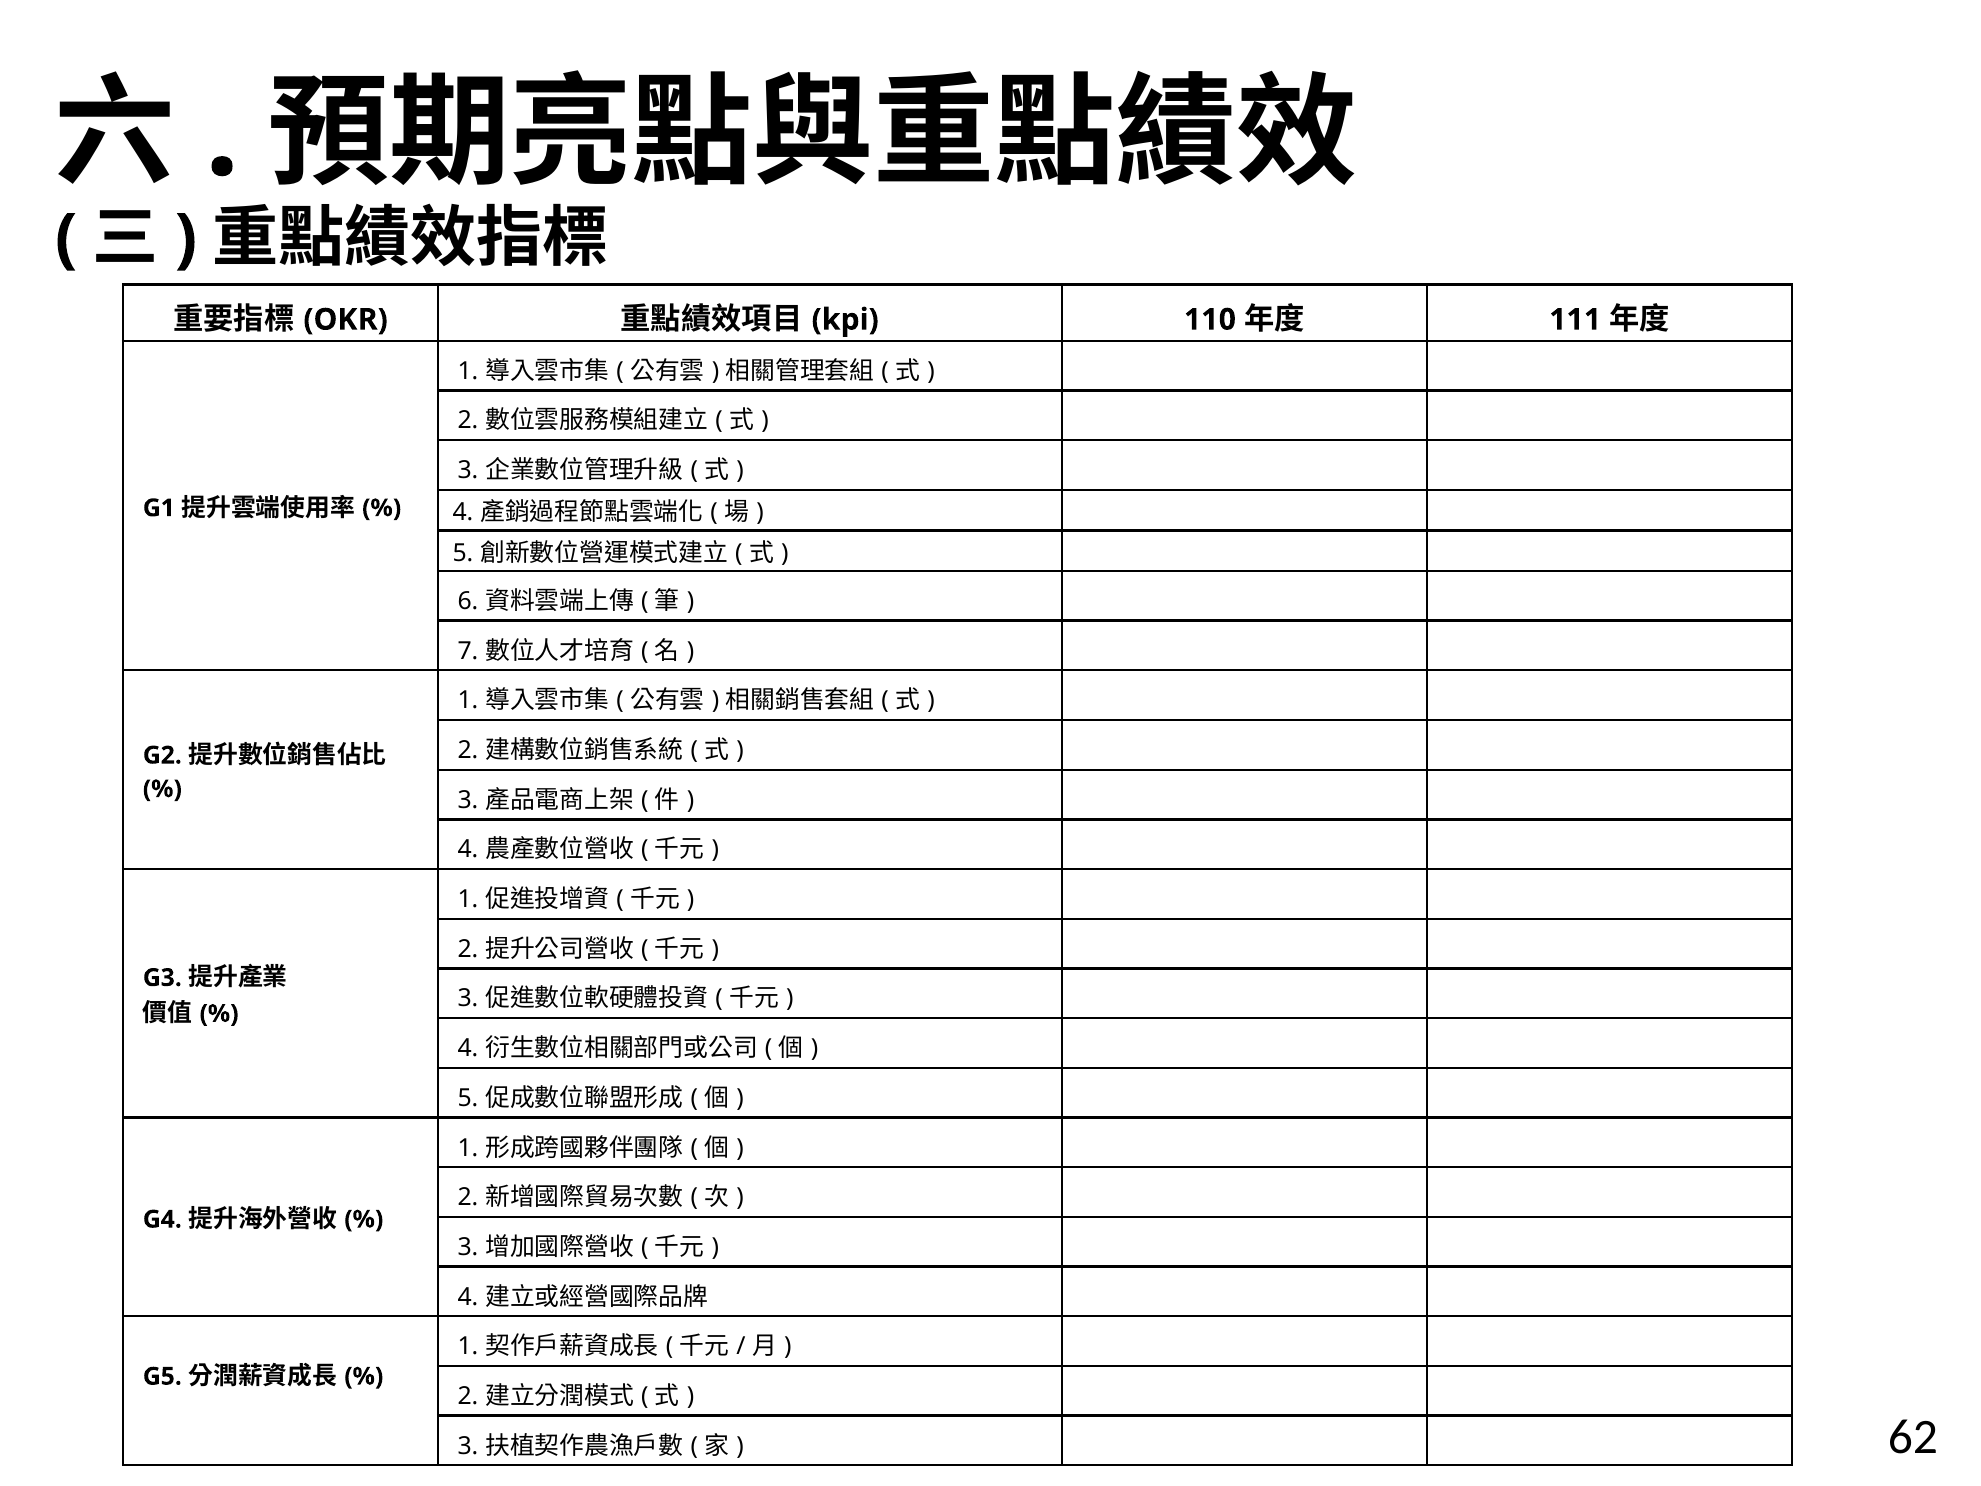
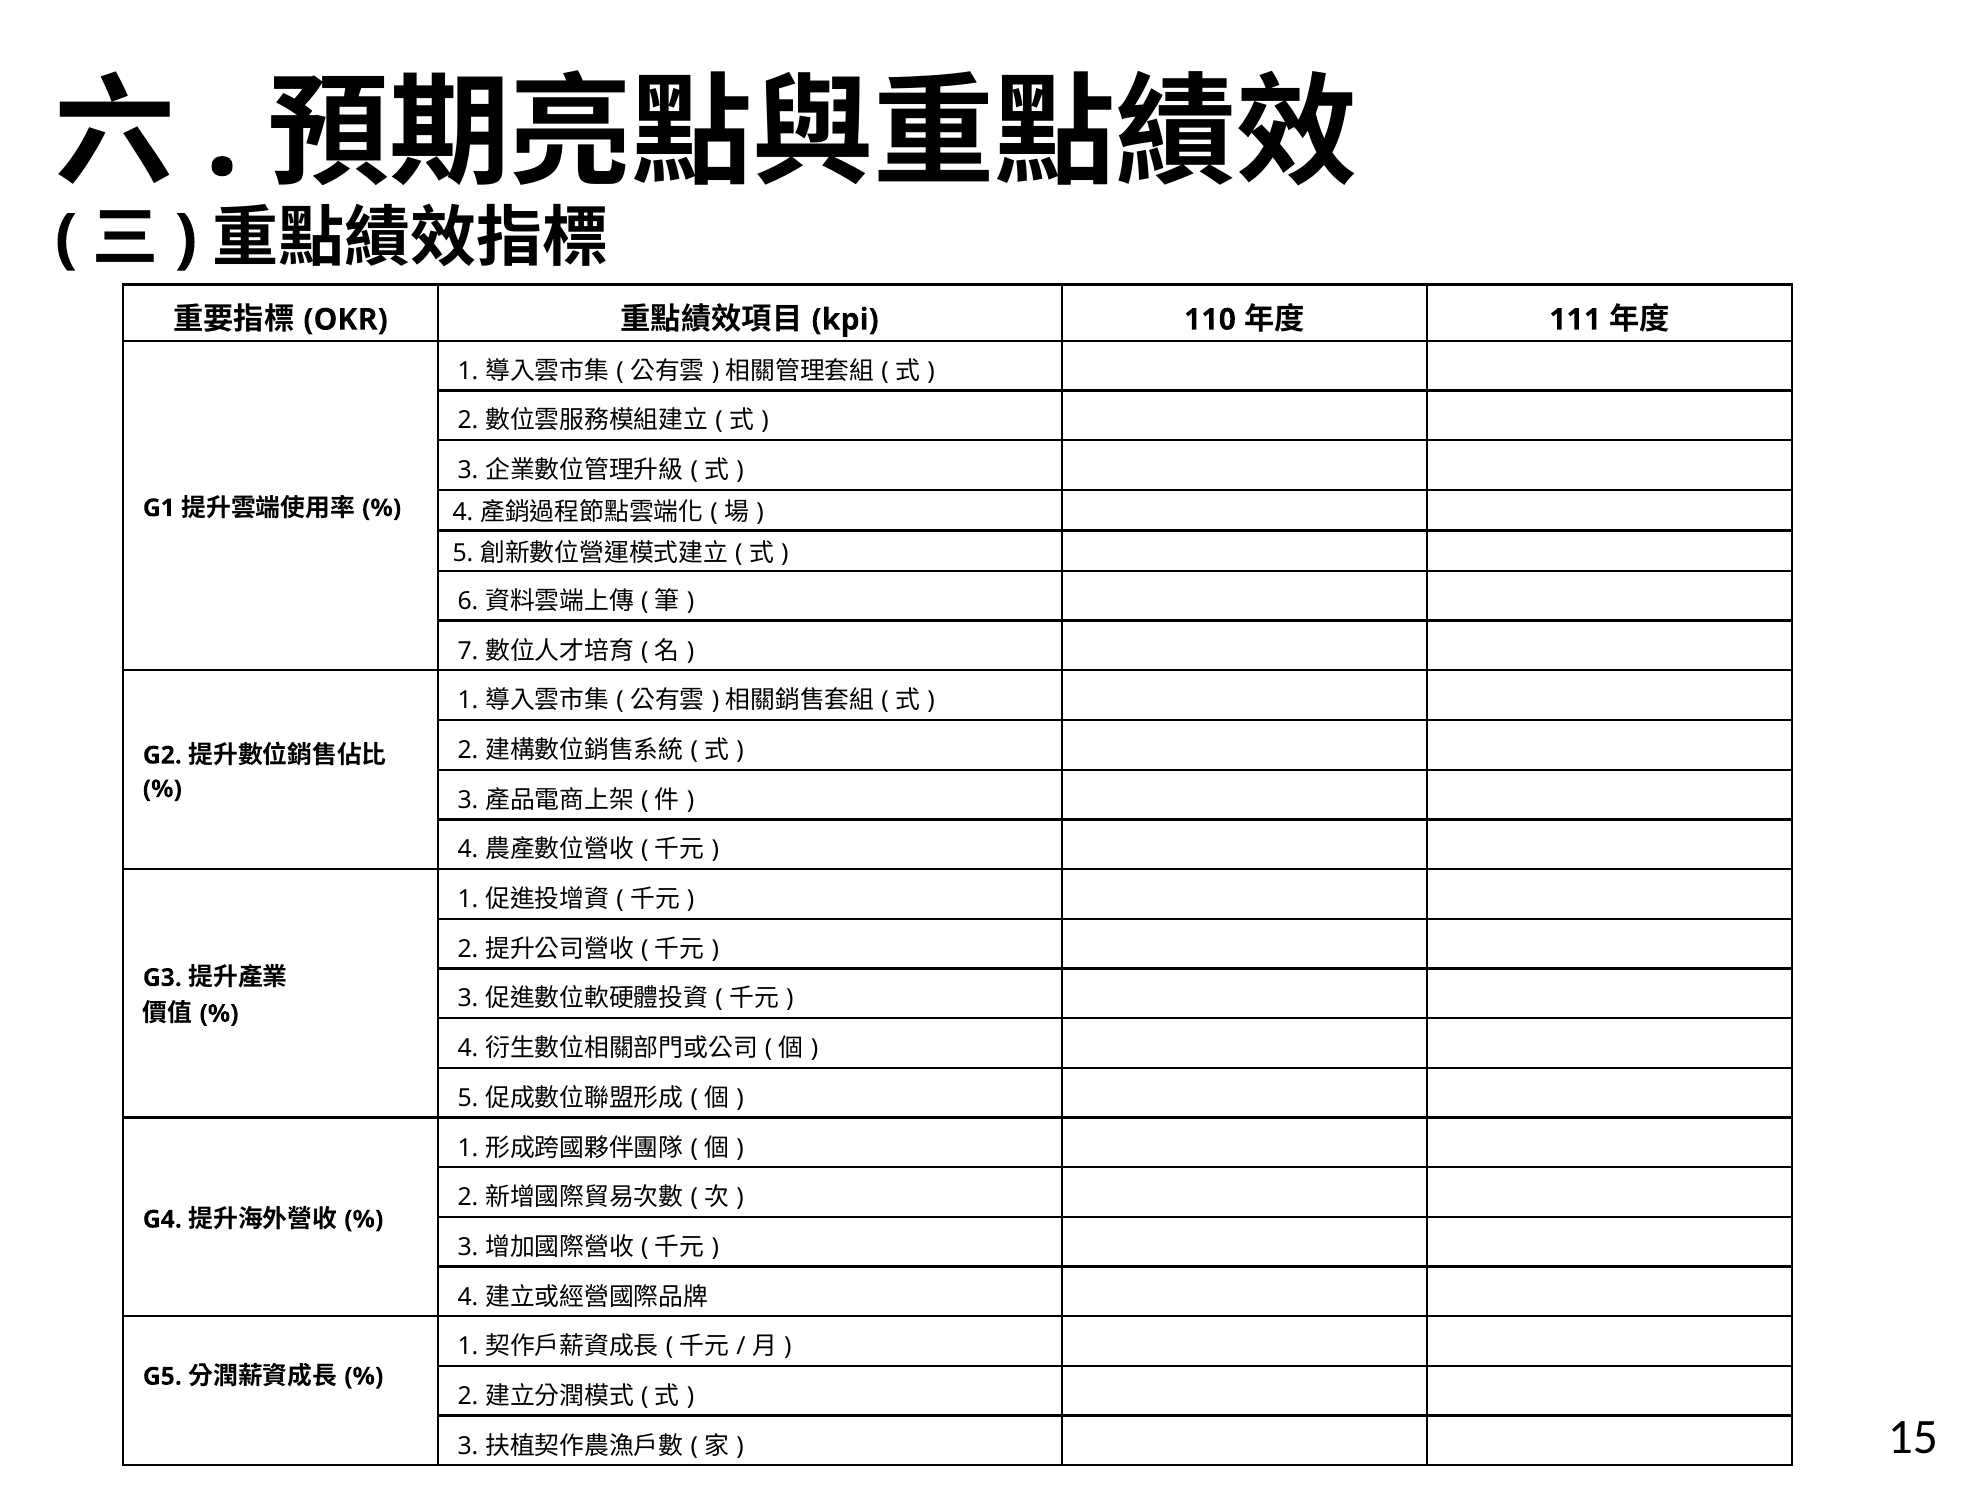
62: 62 -> 15
